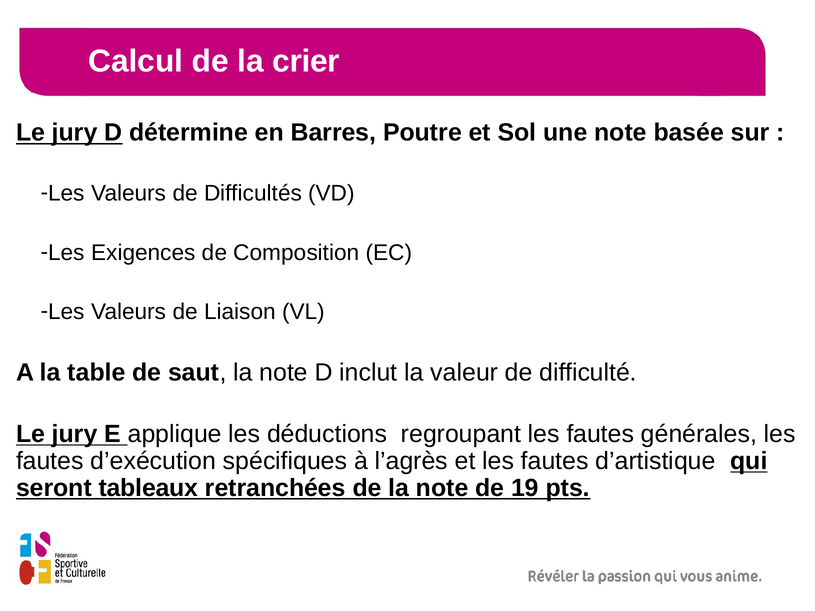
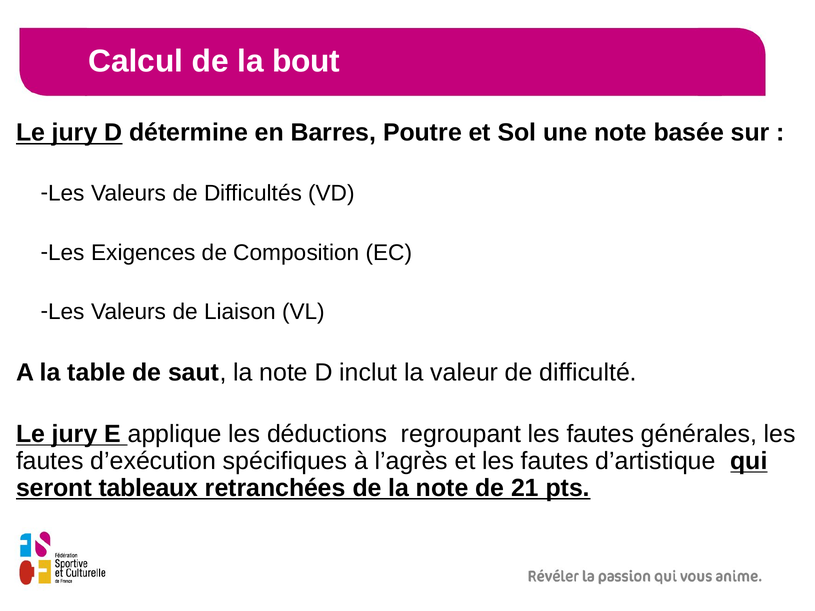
crier: crier -> bout
19: 19 -> 21
